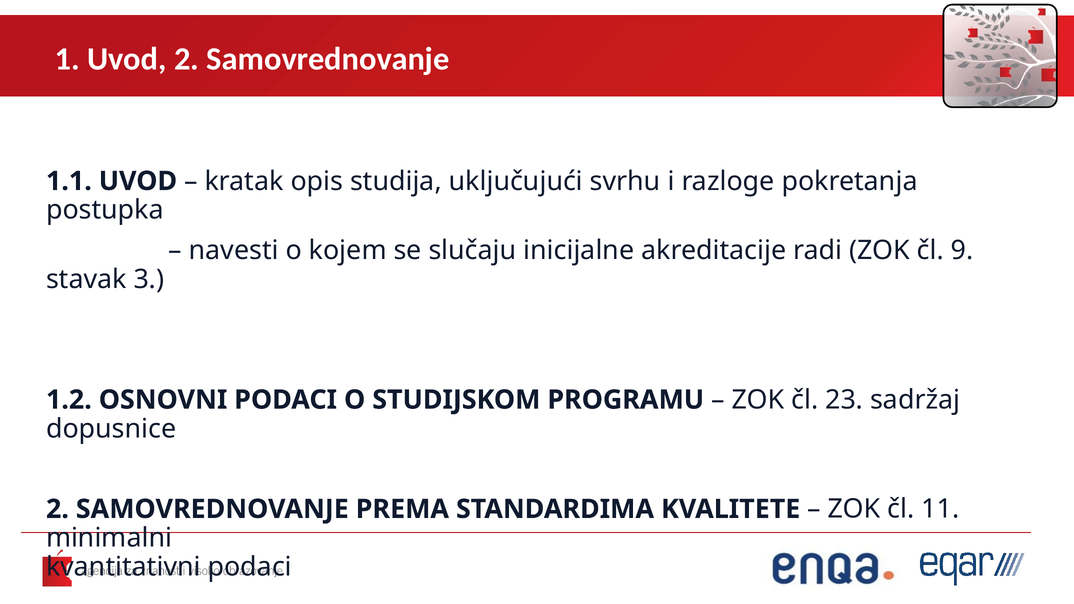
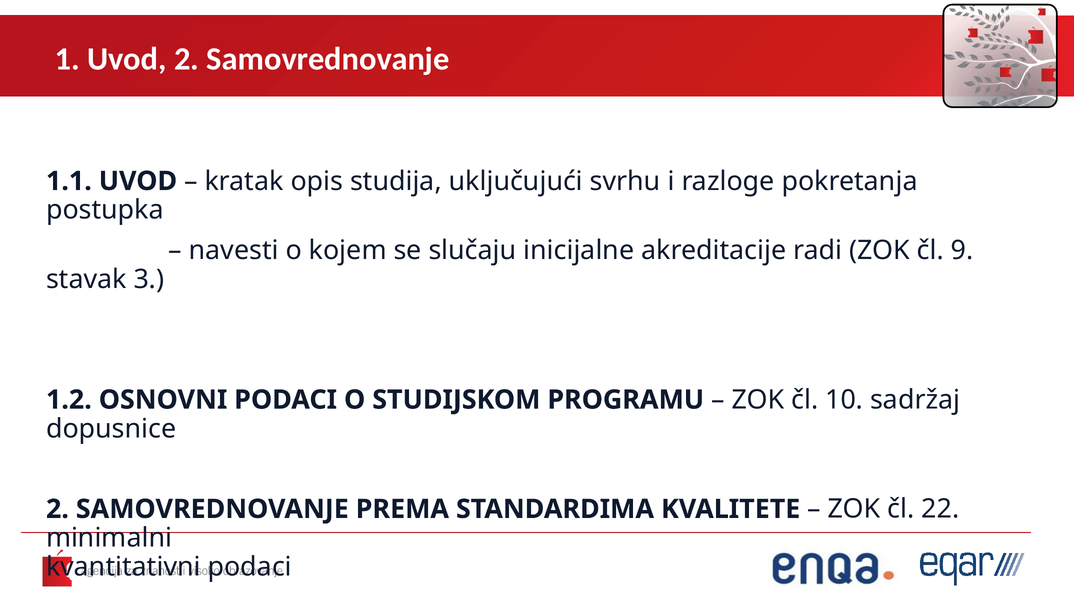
23: 23 -> 10
11: 11 -> 22
